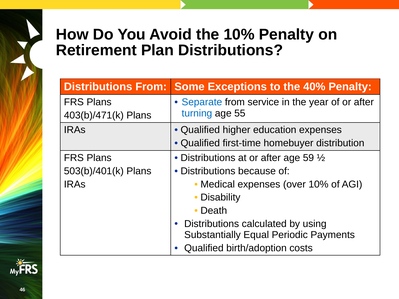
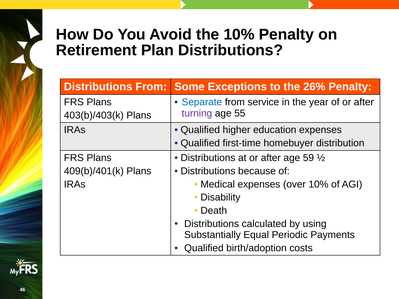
40%: 40% -> 26%
turning colour: blue -> purple
403(b)/471(k: 403(b)/471(k -> 403(b)/403(k
503(b)/401(k: 503(b)/401(k -> 409(b)/401(k
